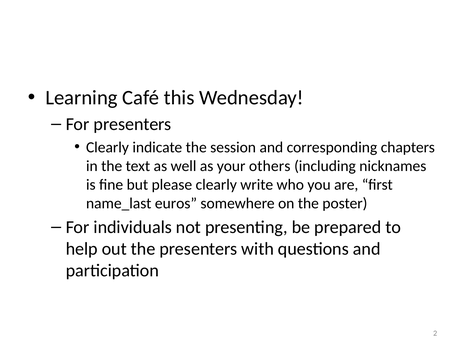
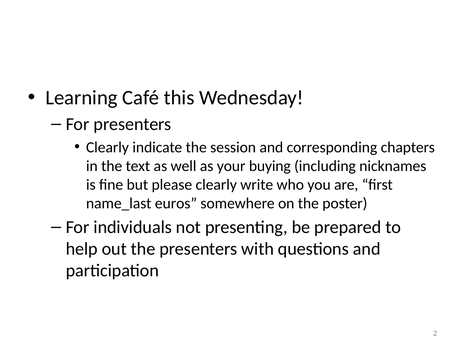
others: others -> buying
